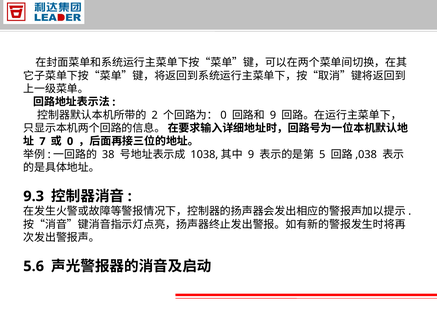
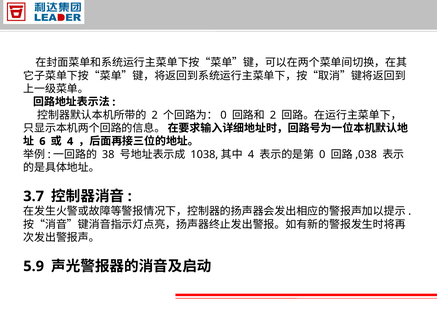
9 at (273, 115): 9 -> 2
7: 7 -> 6
0 at (70, 141): 0 -> 4
9 at (251, 154): 9 -> 4
5: 5 -> 0
9.3: 9.3 -> 3.7
5.6: 5.6 -> 5.9
